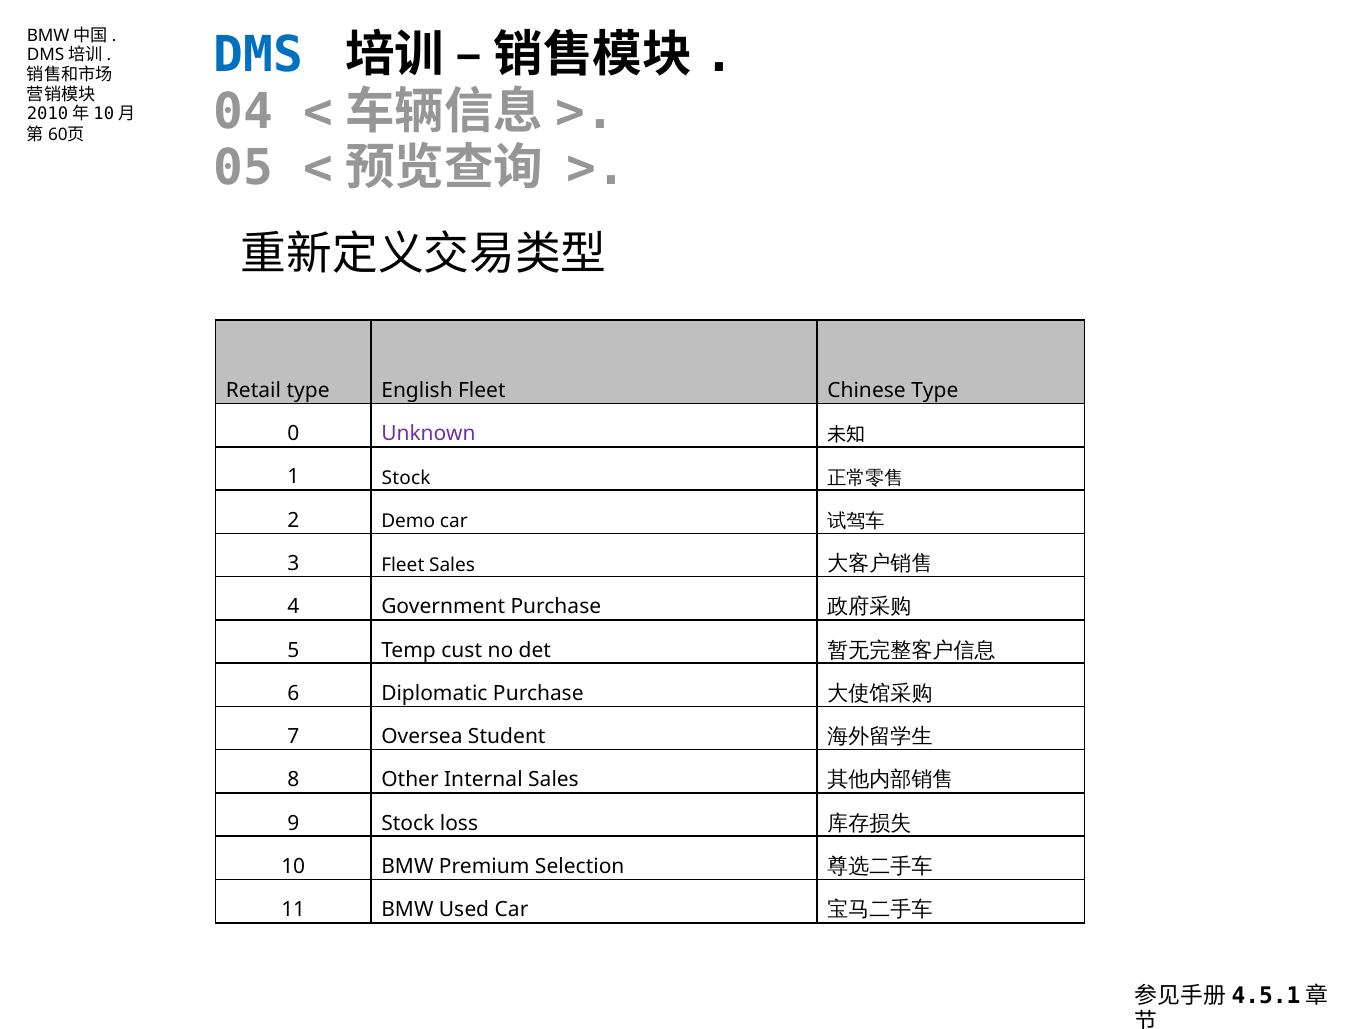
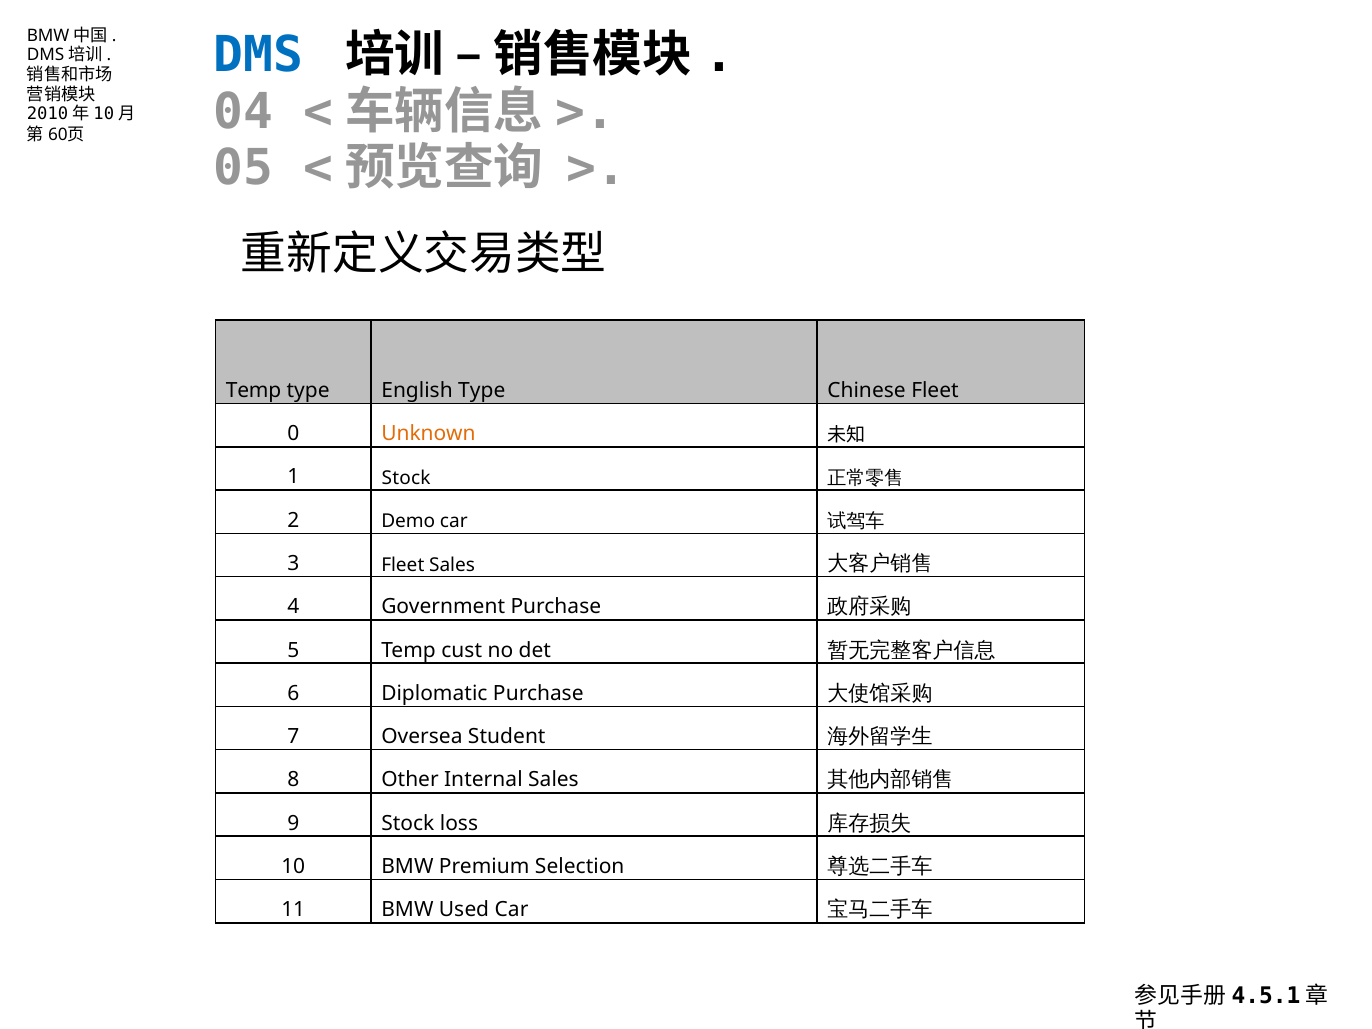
Retail at (253, 390): Retail -> Temp
English Fleet: Fleet -> Type
Chinese Type: Type -> Fleet
Unknown colour: purple -> orange
